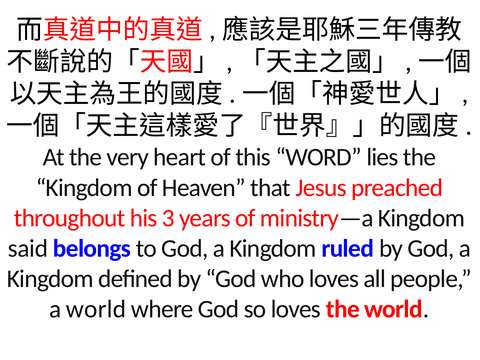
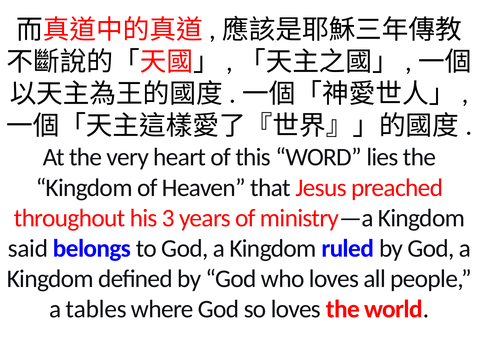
a world: world -> tables
